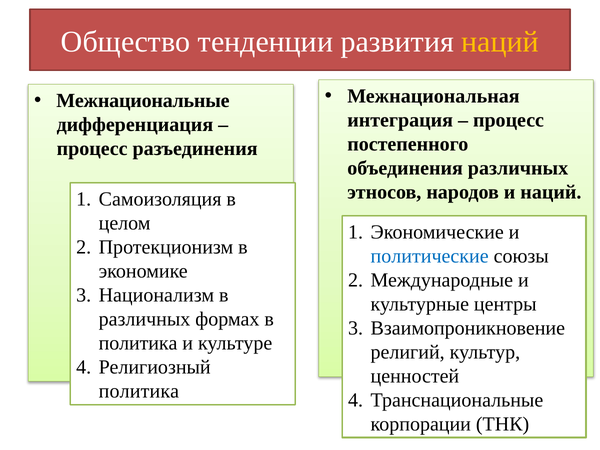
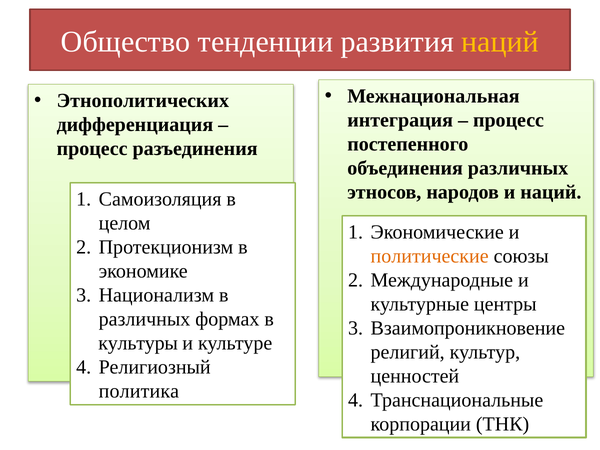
Межнациональные: Межнациональные -> Этнополитических
политические colour: blue -> orange
политика at (138, 343): политика -> культуры
